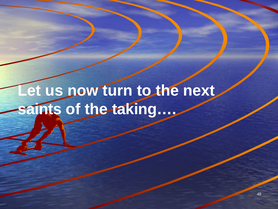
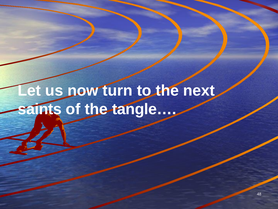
taking…: taking… -> tangle…
